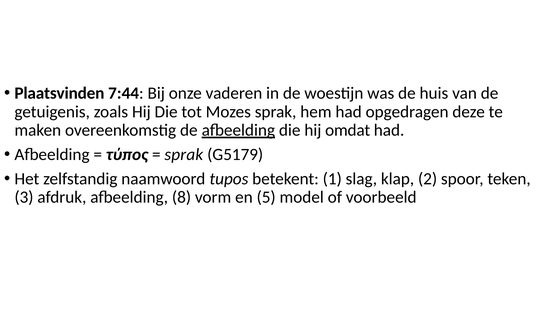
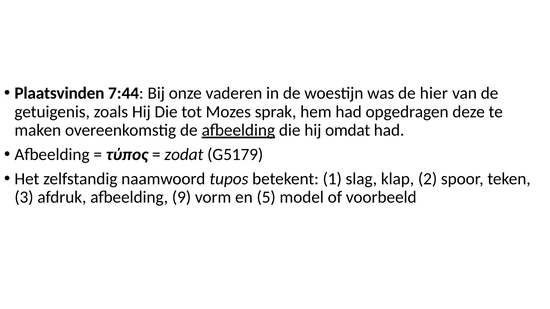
huis: huis -> hier
sprak at (184, 155): sprak -> zodat
8: 8 -> 9
